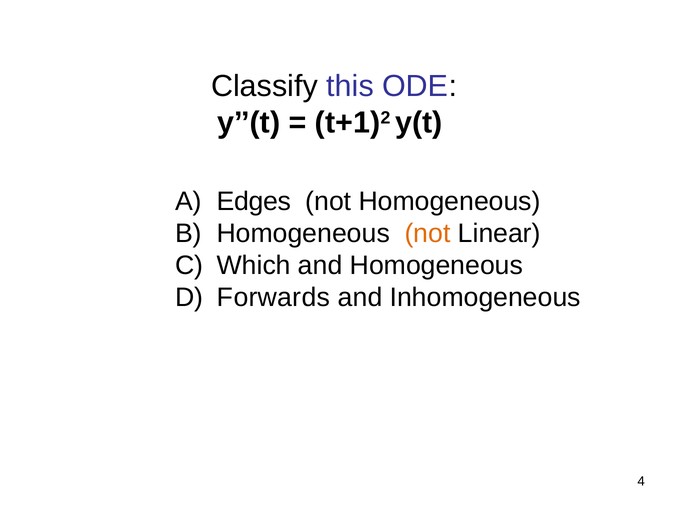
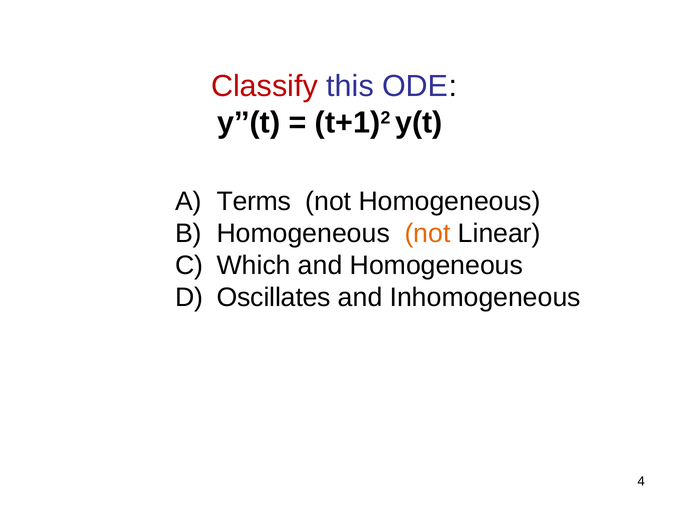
Classify colour: black -> red
Edges: Edges -> Terms
Forwards: Forwards -> Oscillates
